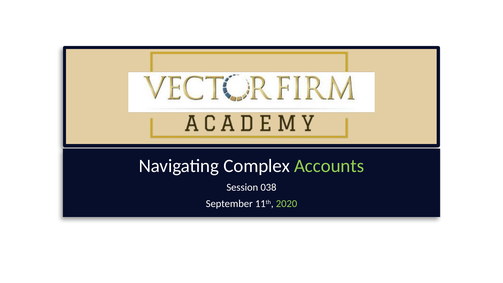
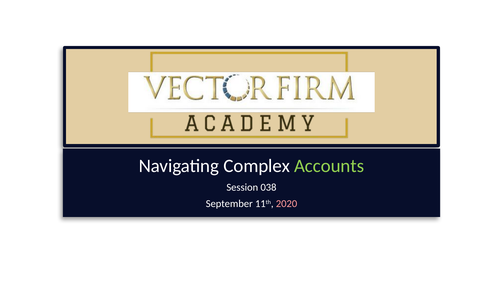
2020 colour: light green -> pink
